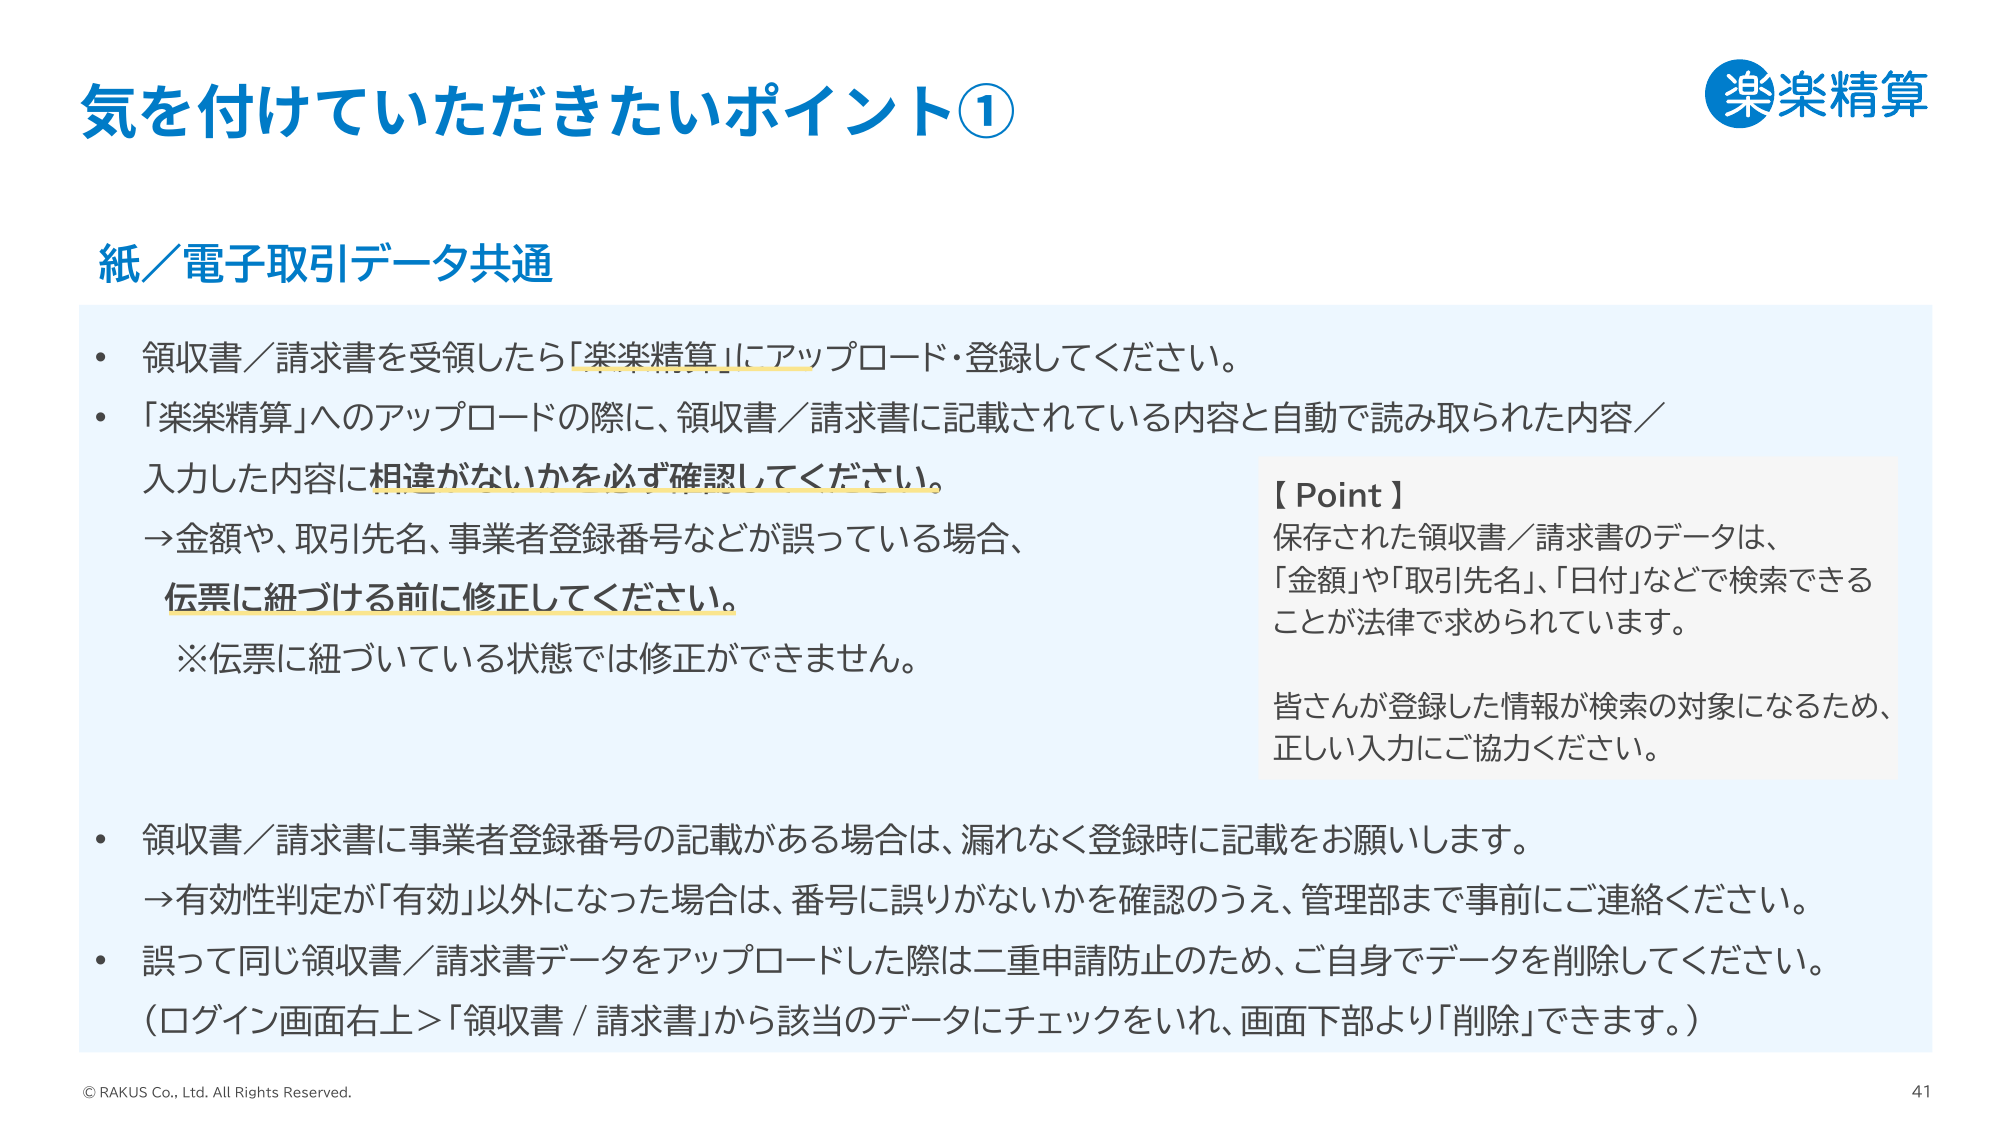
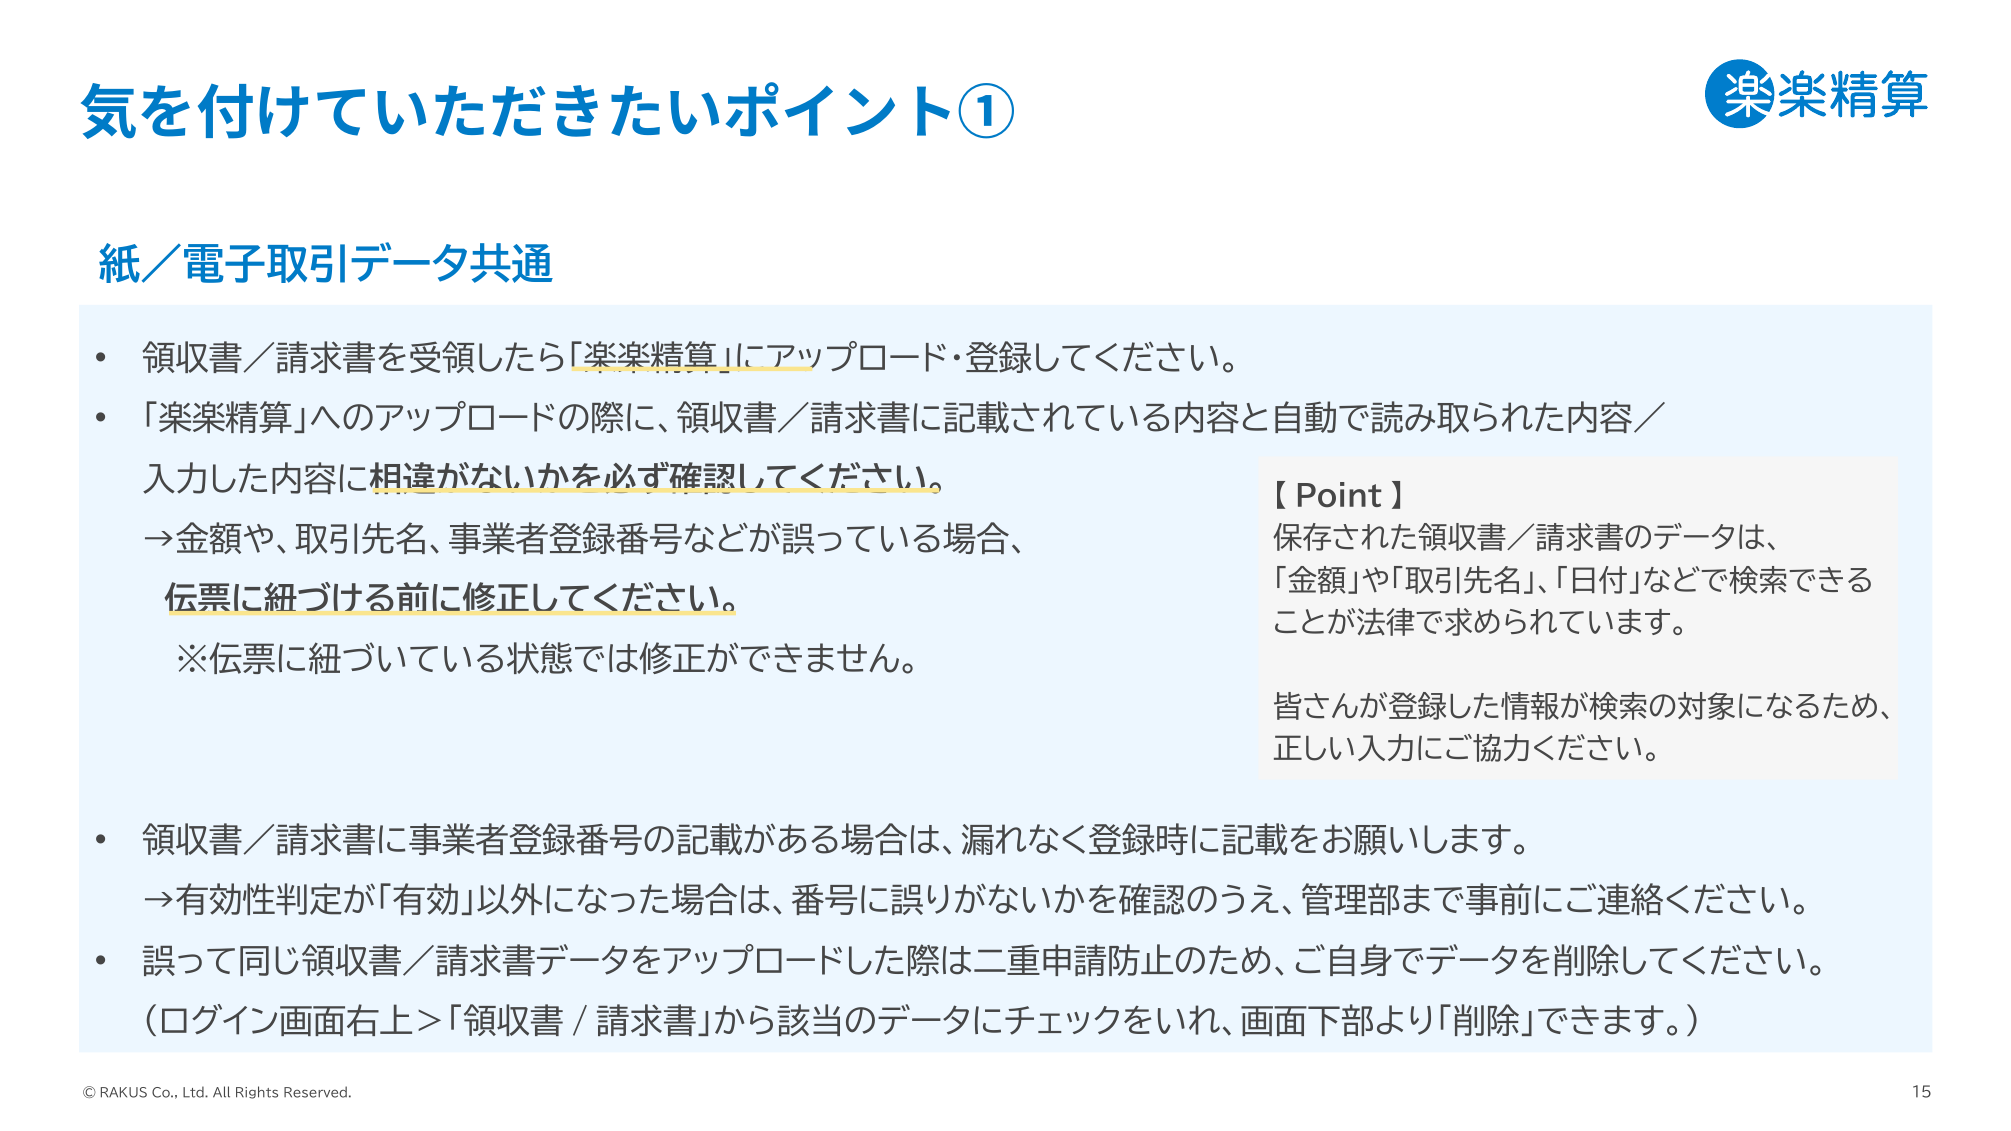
41: 41 -> 15
